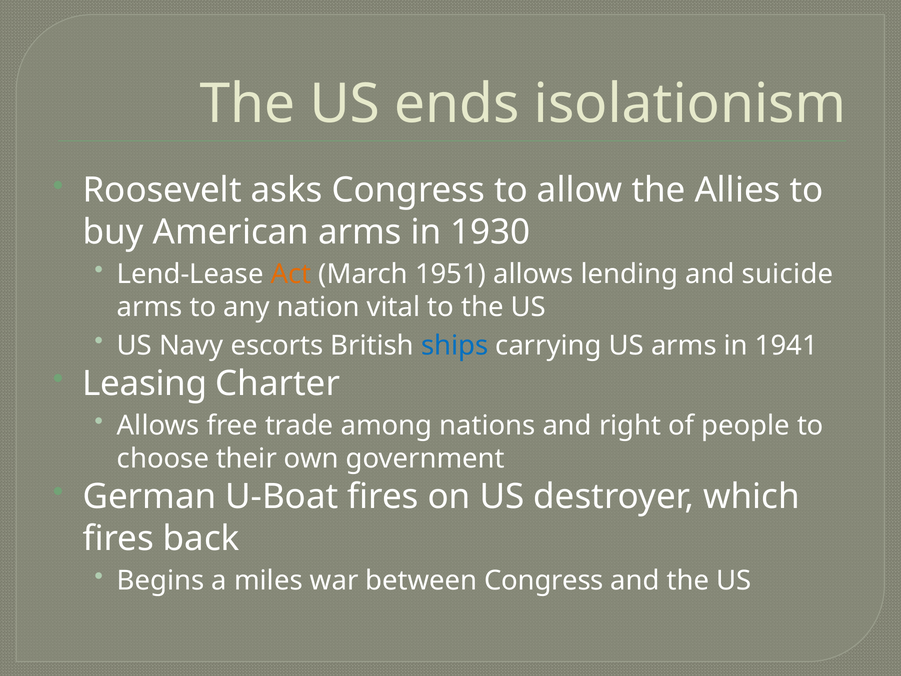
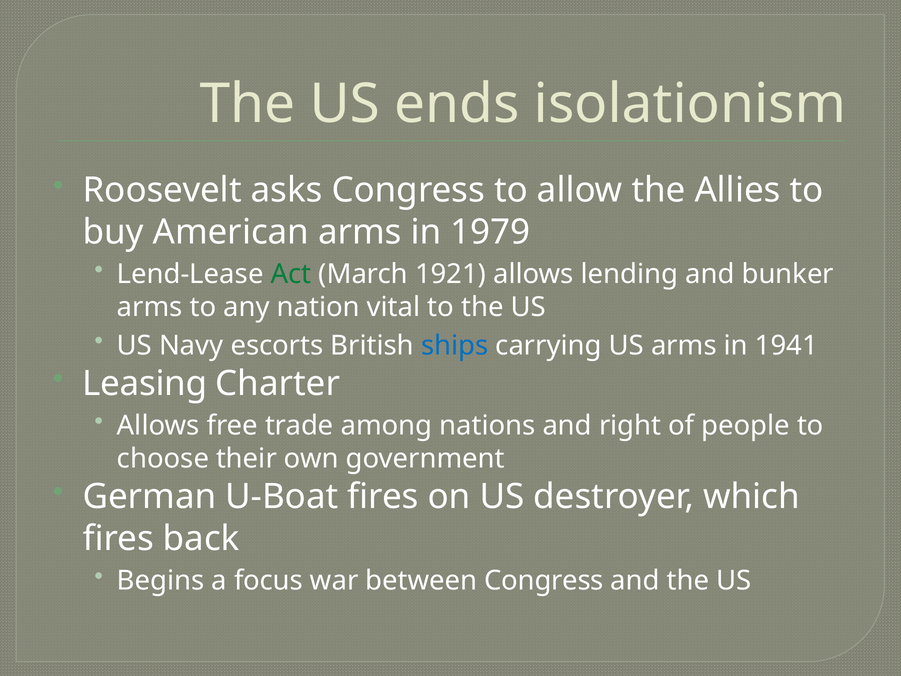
1930: 1930 -> 1979
Act colour: orange -> green
1951: 1951 -> 1921
suicide: suicide -> bunker
miles: miles -> focus
